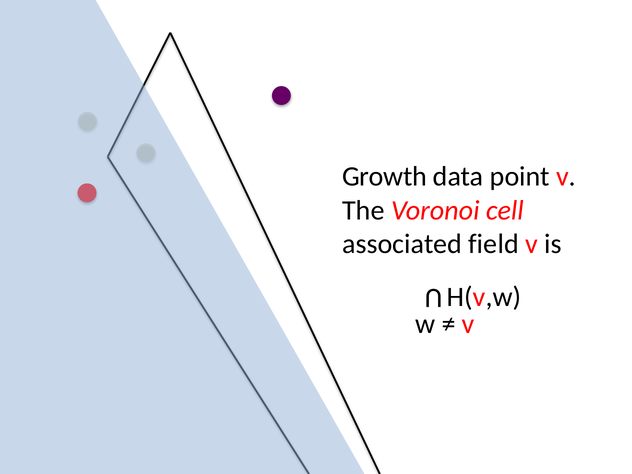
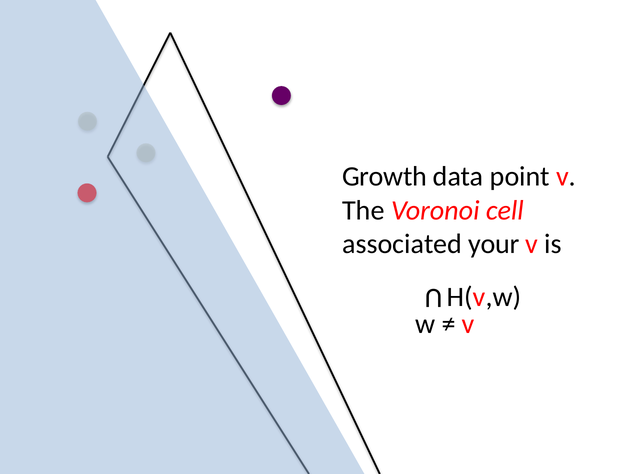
field: field -> your
